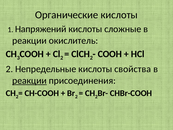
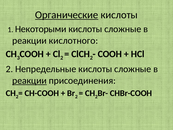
Органические underline: none -> present
Напряжений: Напряжений -> Некоторыми
окислитель: окислитель -> кислотного
Непредельные кислоты свойства: свойства -> сложные
